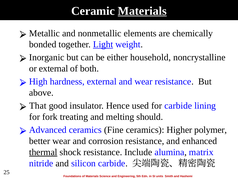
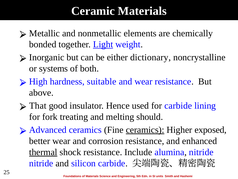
Materials at (142, 11) underline: present -> none
household: household -> dictionary
or external: external -> systems
hardness external: external -> suitable
ceramics at (145, 130) underline: none -> present
polymer: polymer -> exposed
alumina matrix: matrix -> nitride
